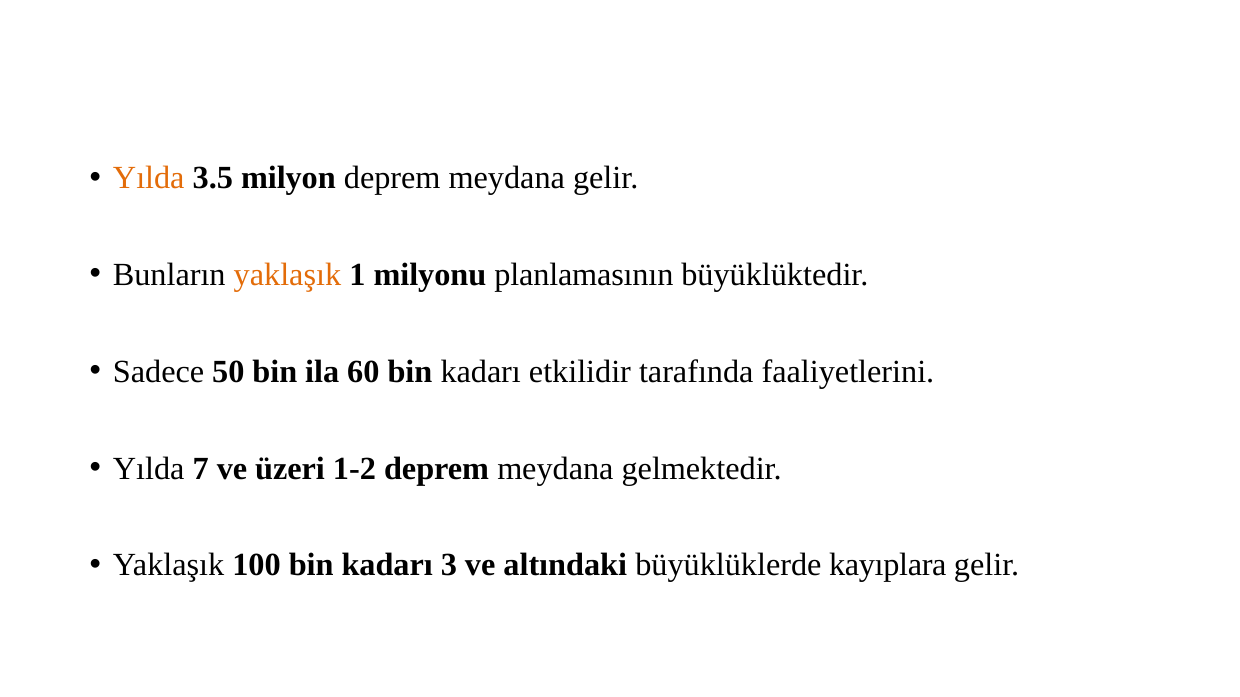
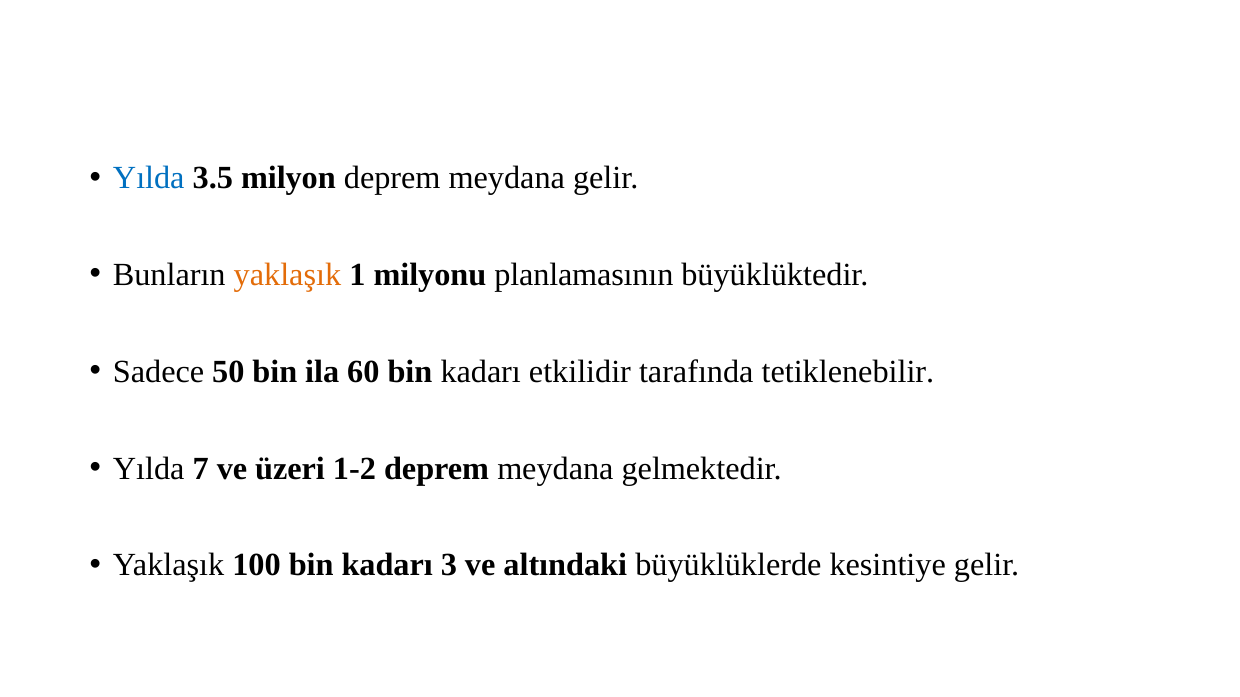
Yılda at (149, 178) colour: orange -> blue
faaliyetlerini: faaliyetlerini -> tetiklenebilir
kayıplara: kayıplara -> kesintiye
